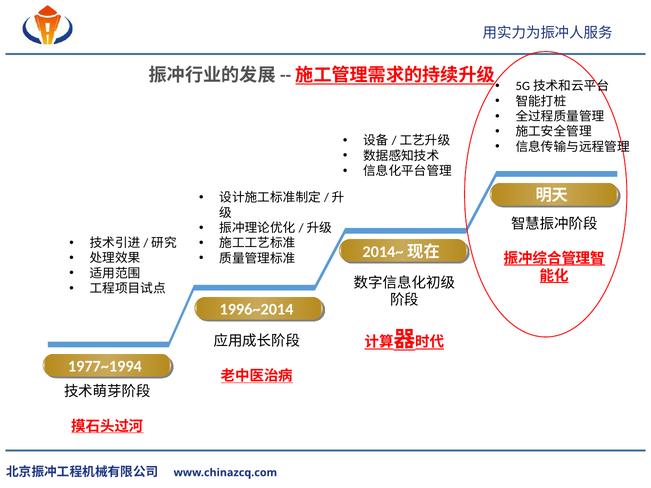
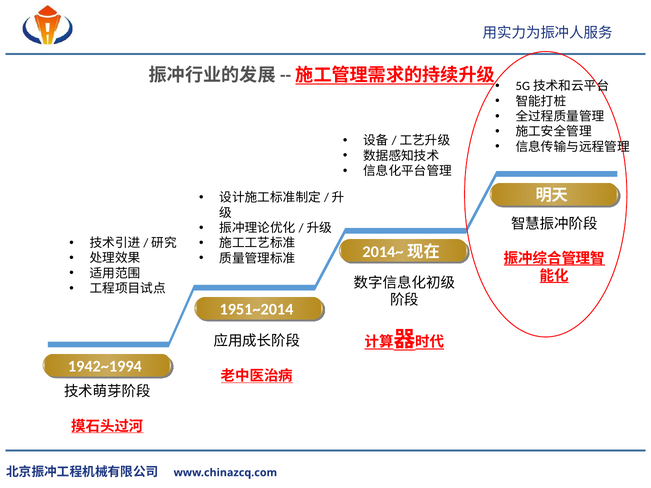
1996~2014: 1996~2014 -> 1951~2014
1977~1994: 1977~1994 -> 1942~1994
